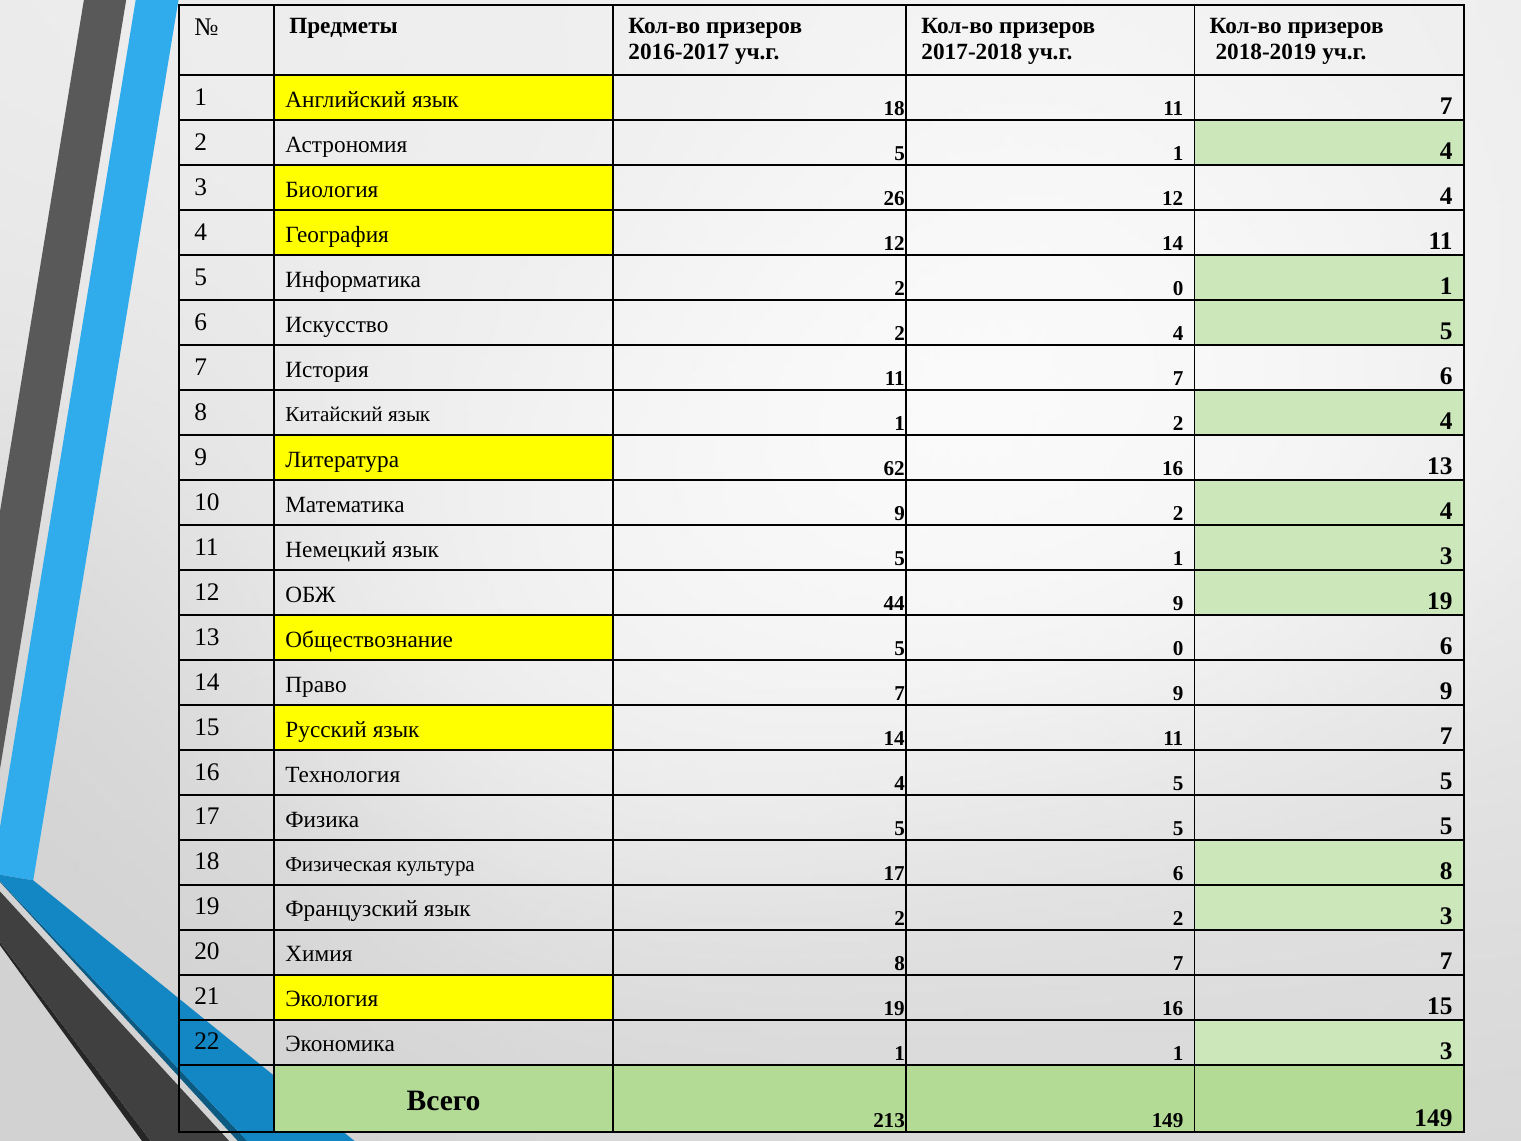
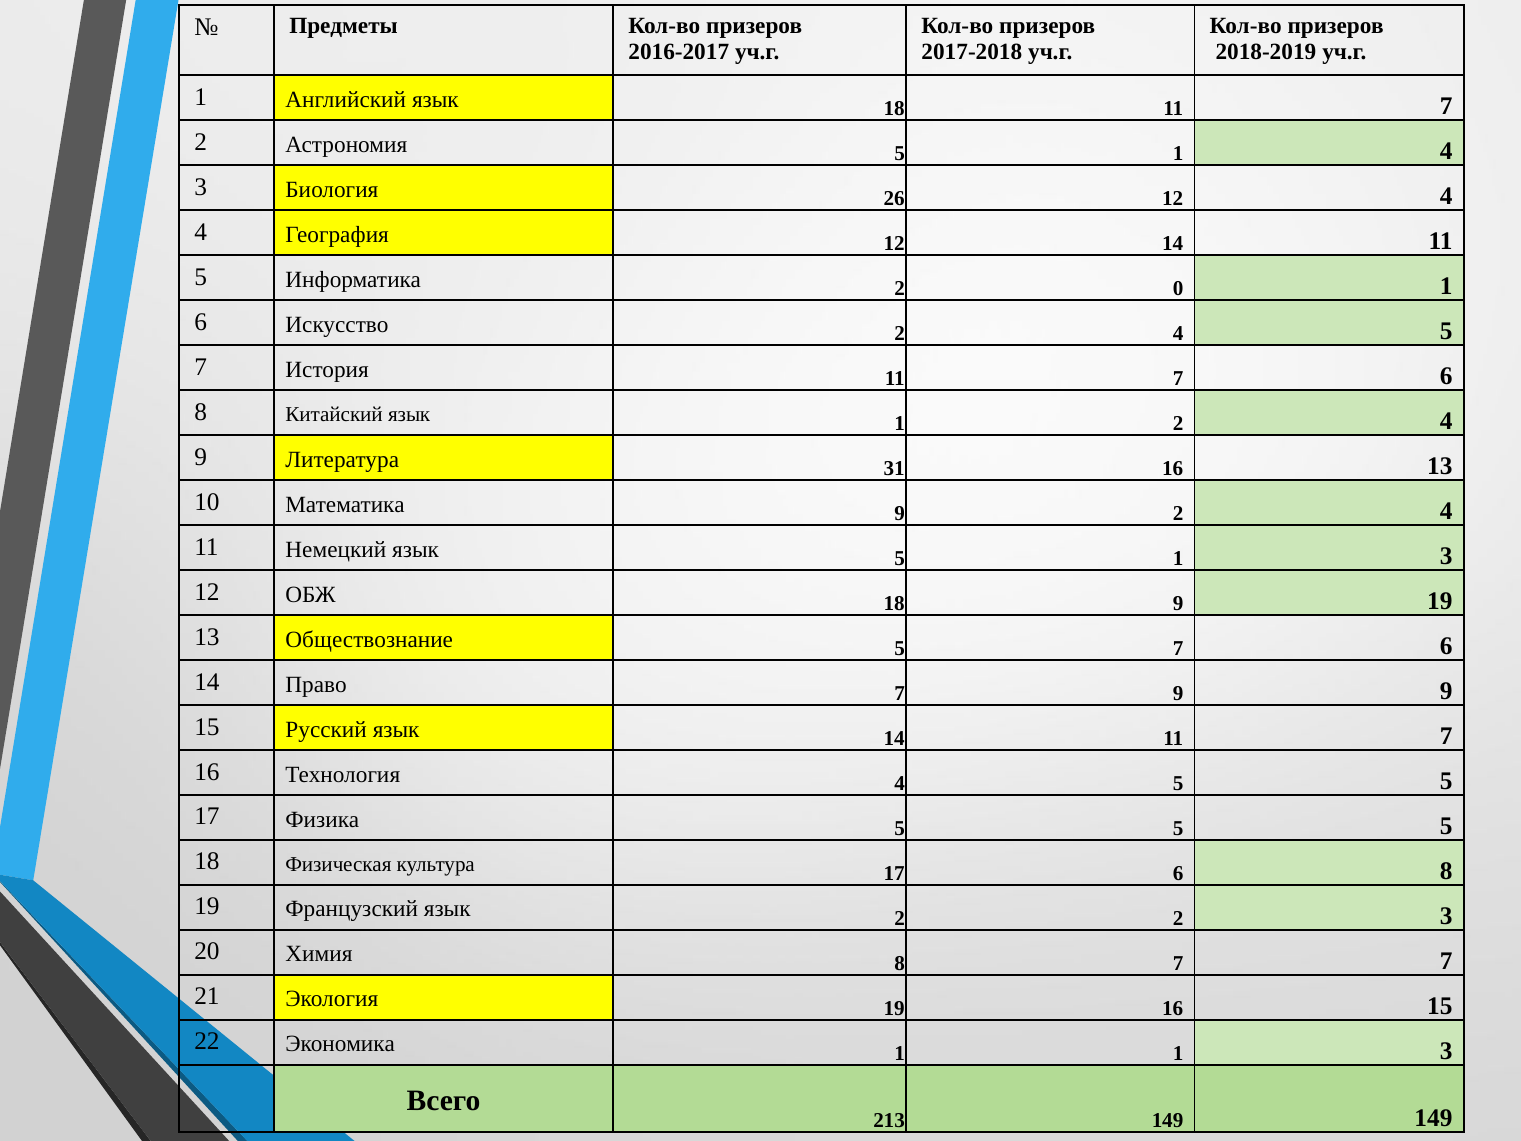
62: 62 -> 31
ОБЖ 44: 44 -> 18
Обществознание 5 0: 0 -> 7
